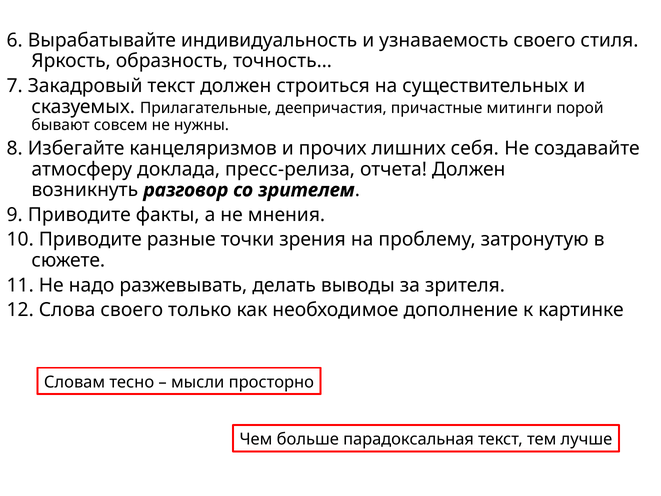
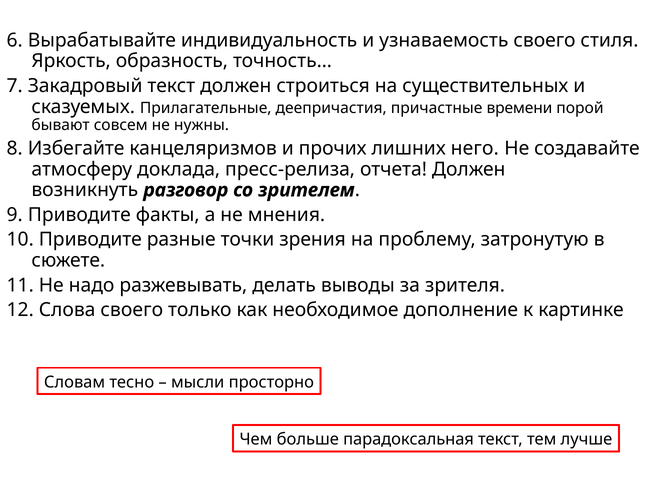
митинги: митинги -> времени
себя: себя -> него
